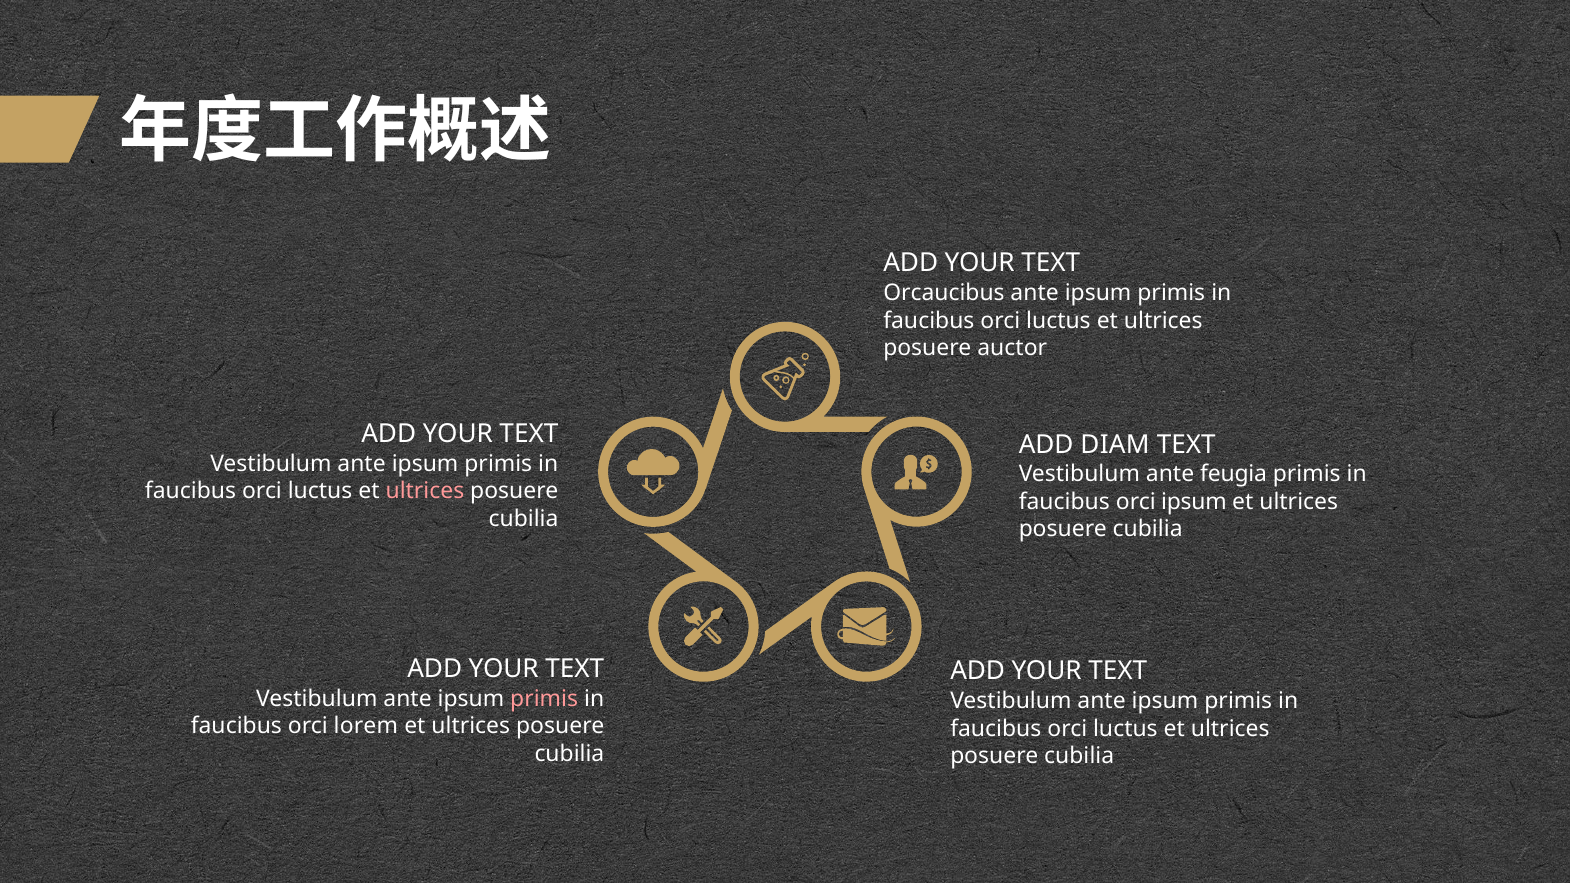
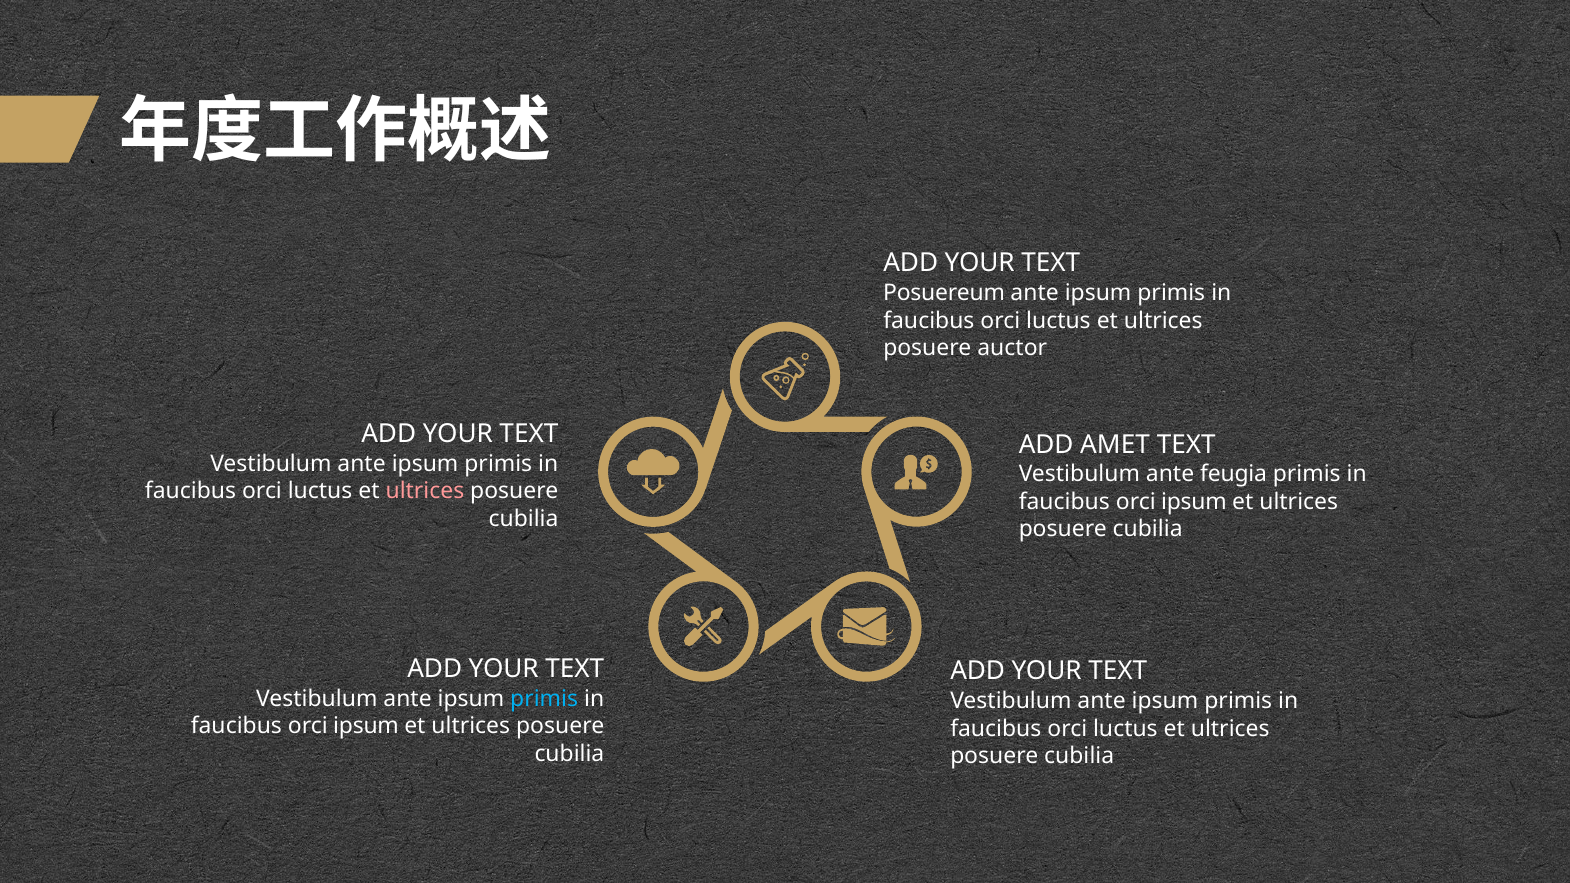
Orcaucibus: Orcaucibus -> Posuereum
DIAM: DIAM -> AMET
primis at (544, 699) colour: pink -> light blue
lorem at (366, 726): lorem -> ipsum
